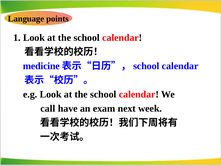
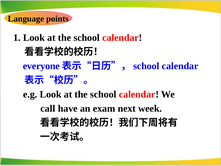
medicine: medicine -> everyone
